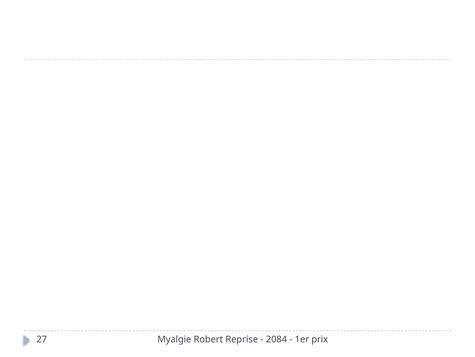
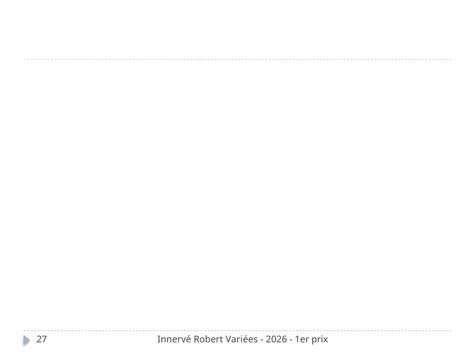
Myalgie: Myalgie -> Innervé
Reprise: Reprise -> Variées
2084: 2084 -> 2026
